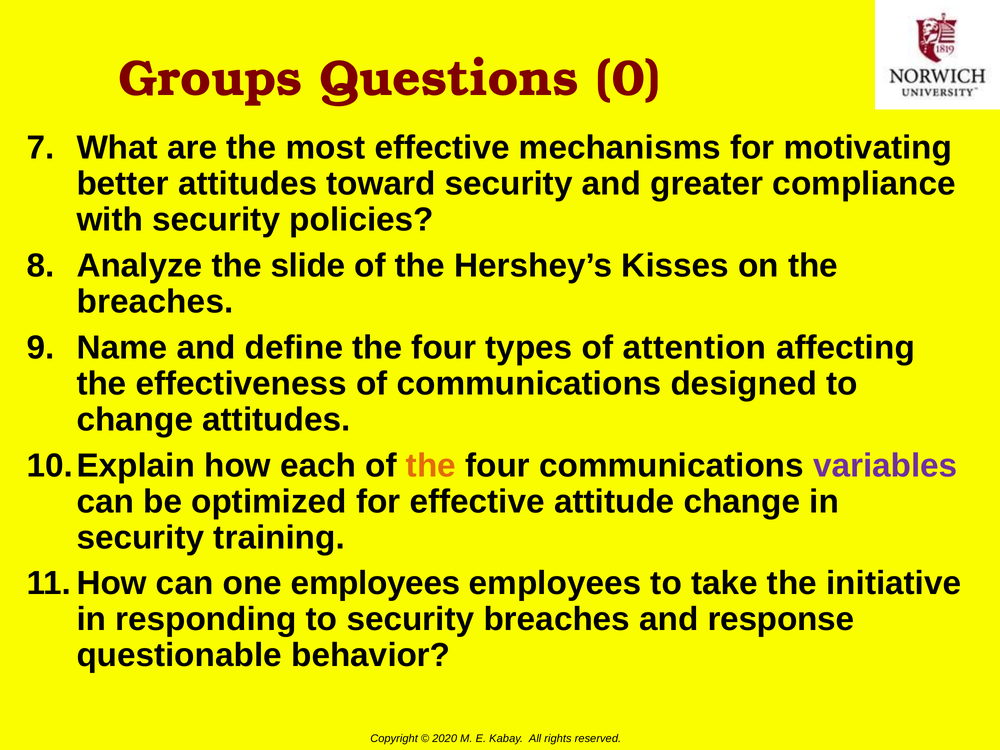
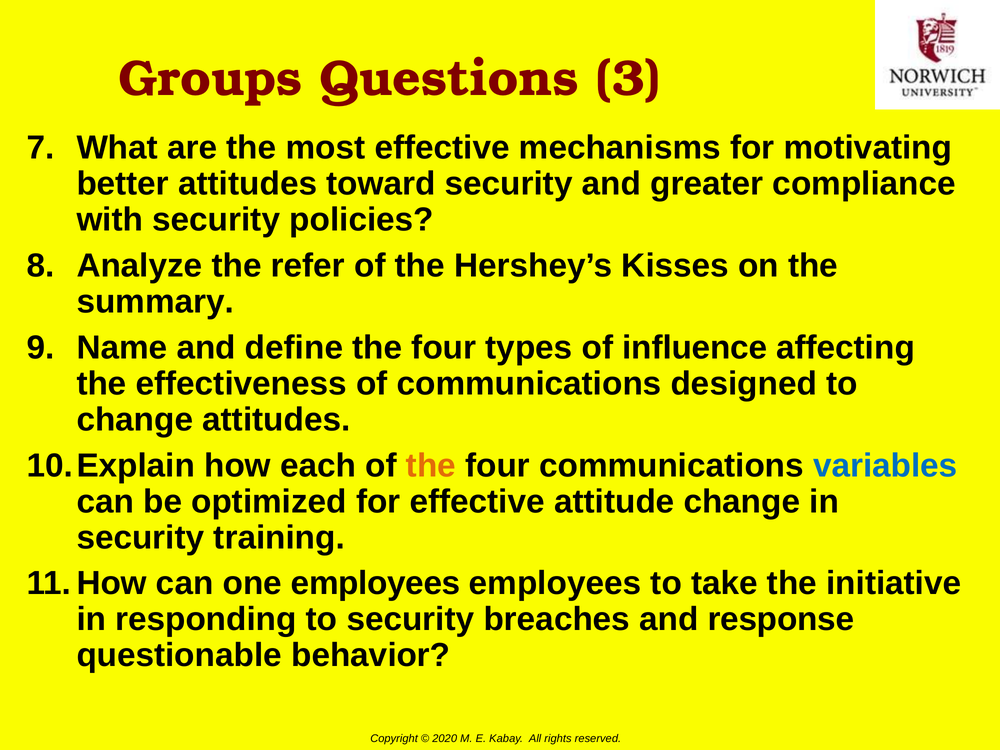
0: 0 -> 3
slide: slide -> refer
breaches at (155, 302): breaches -> summary
attention: attention -> influence
variables colour: purple -> blue
